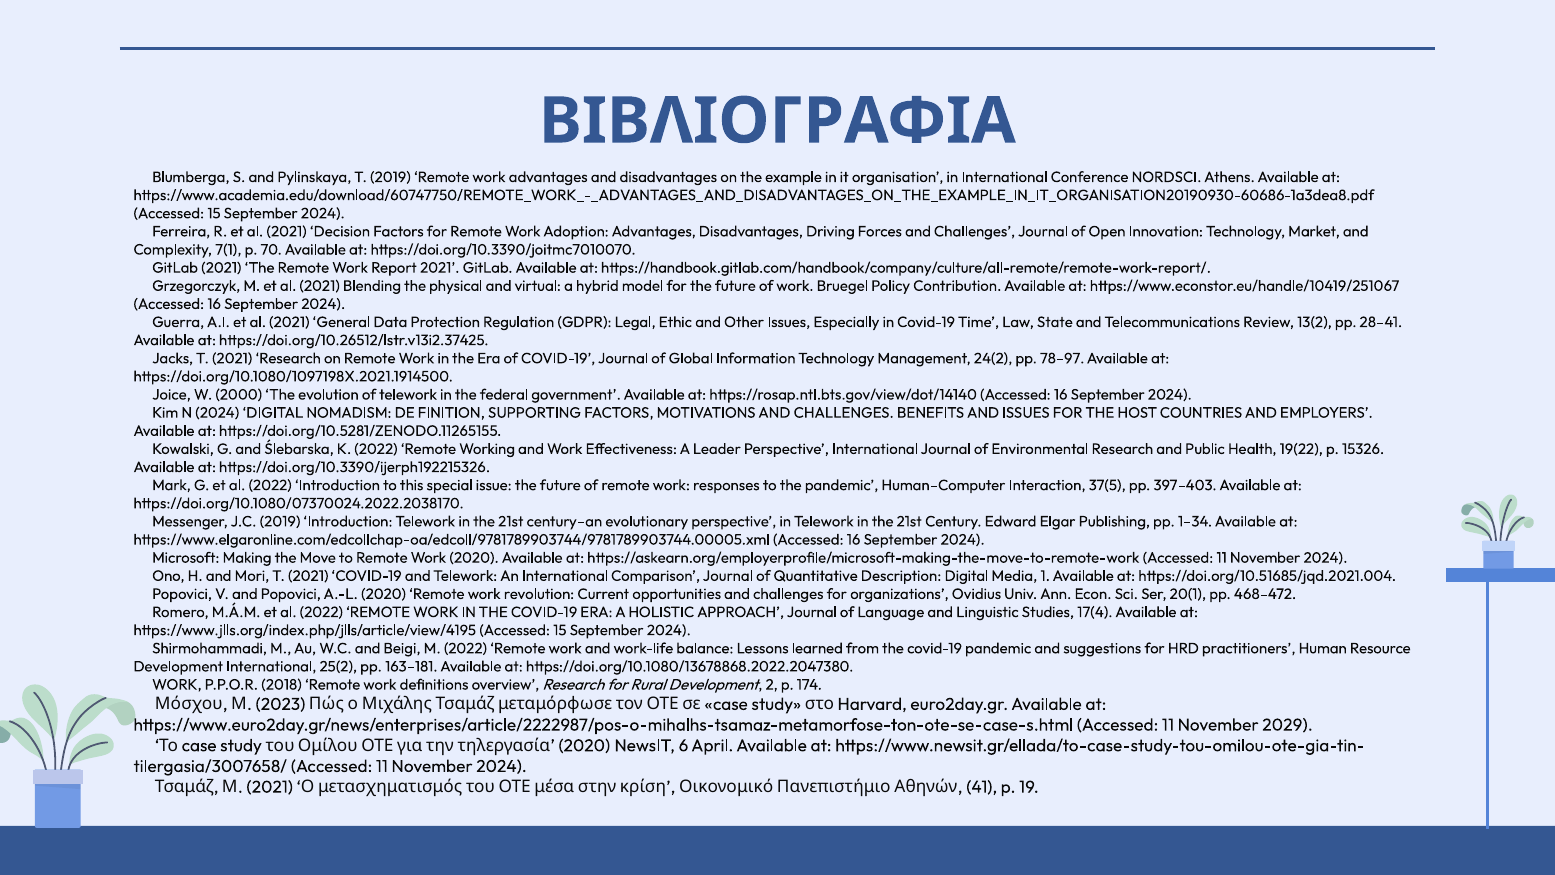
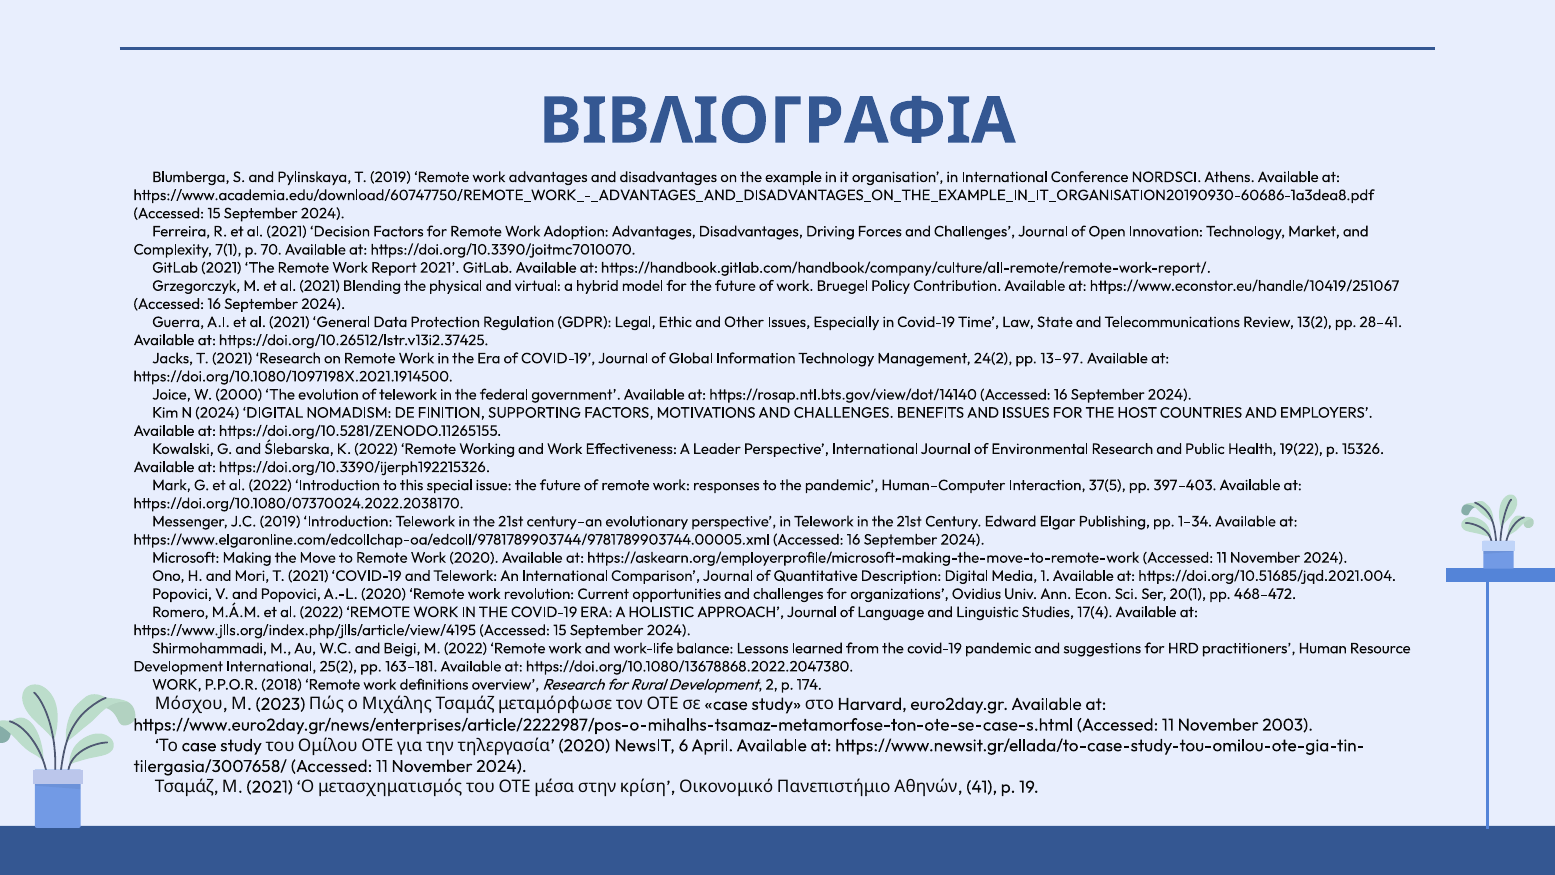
78–97: 78–97 -> 13–97
2029: 2029 -> 2003
